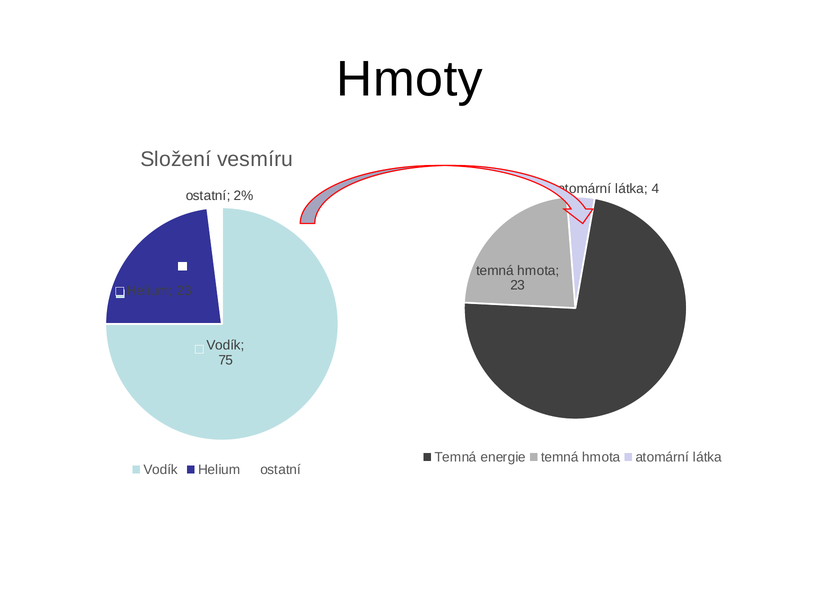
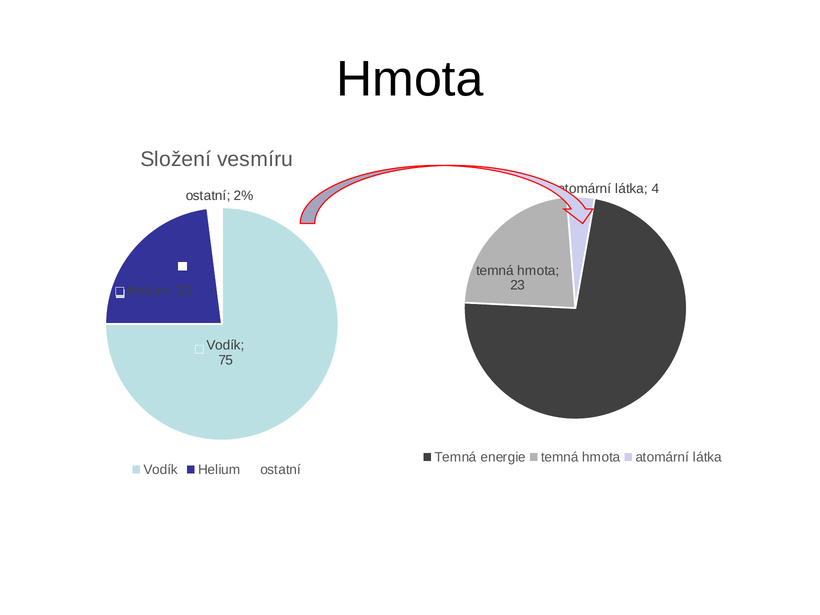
Hmoty at (410, 79): Hmoty -> Hmota
